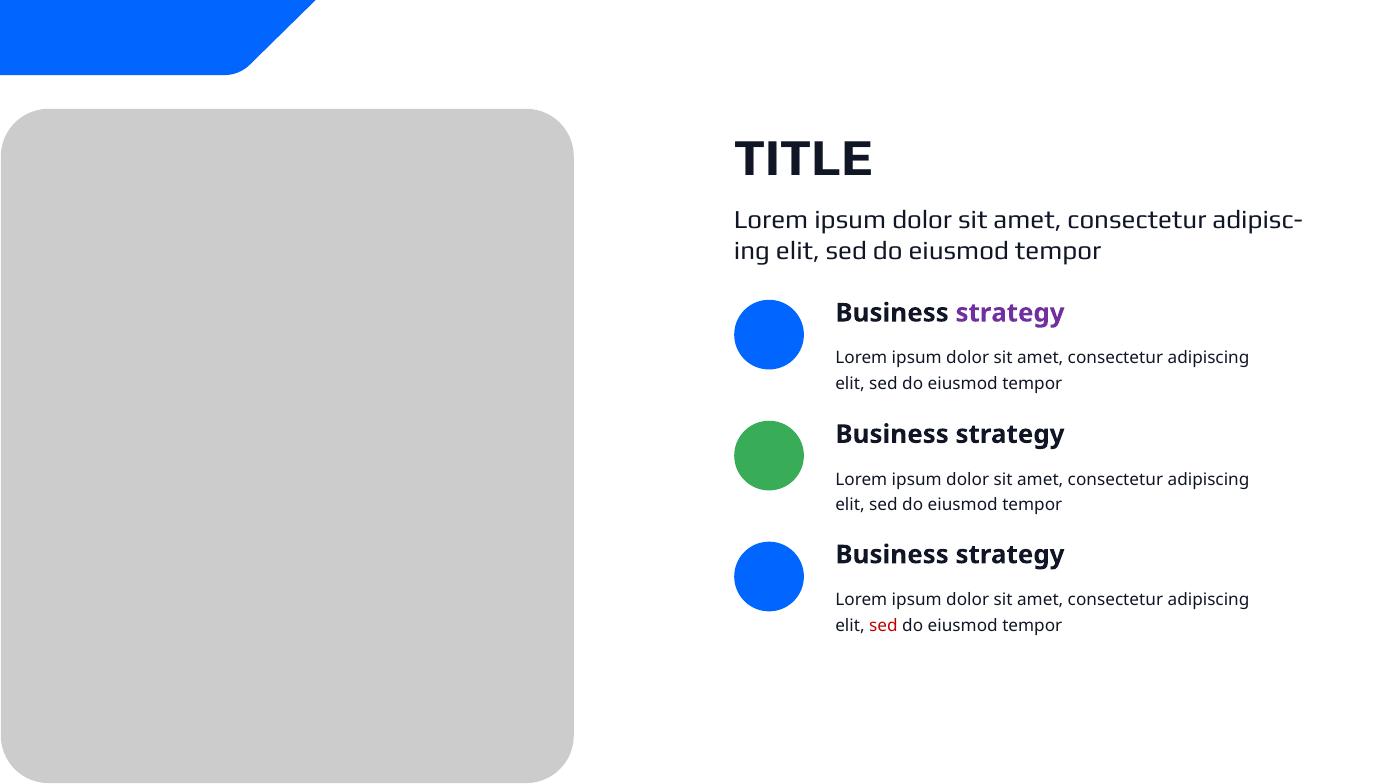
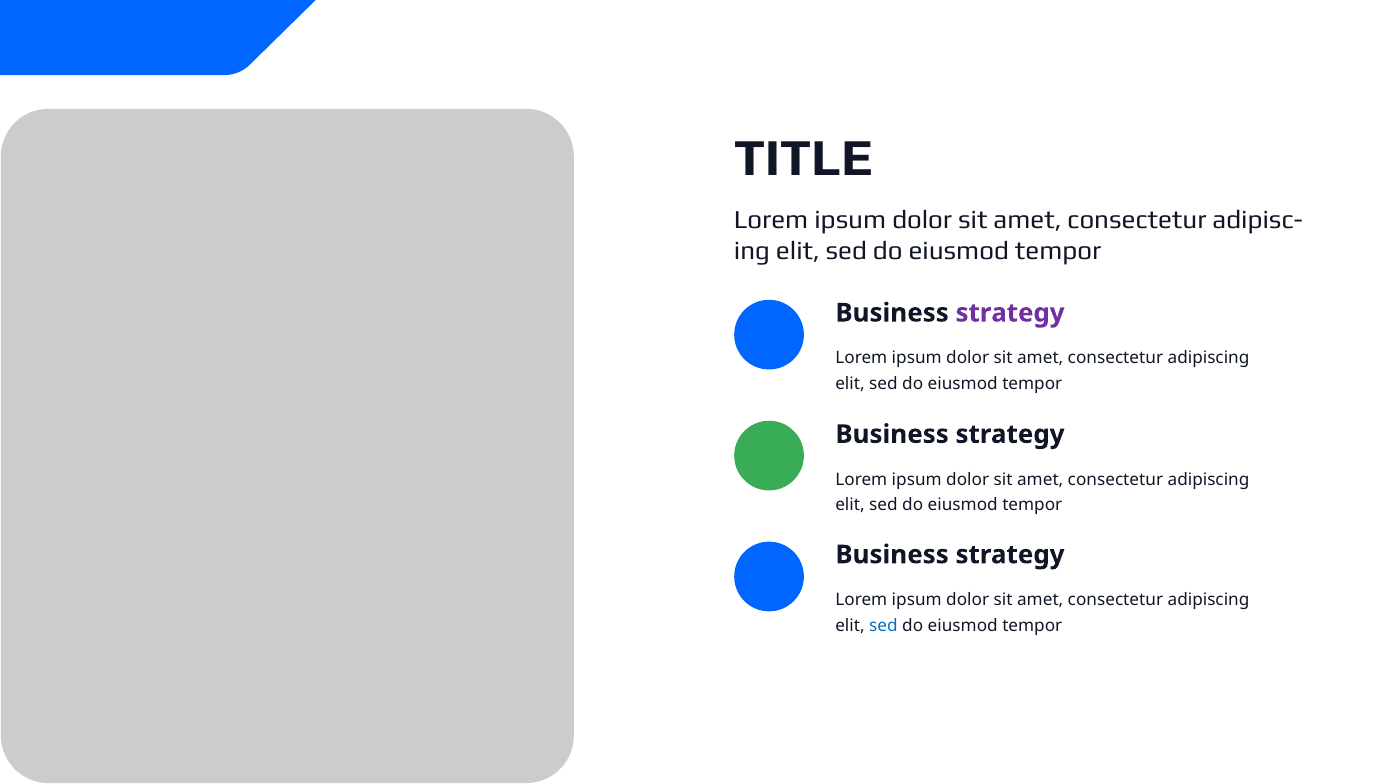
sed at (883, 626) colour: red -> blue
